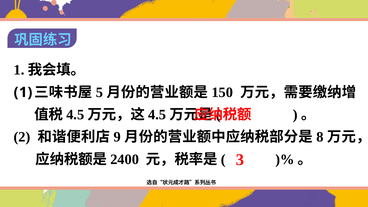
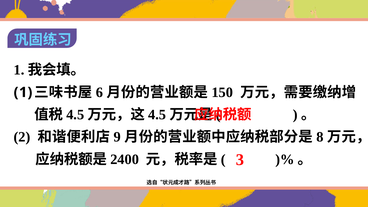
5: 5 -> 6
